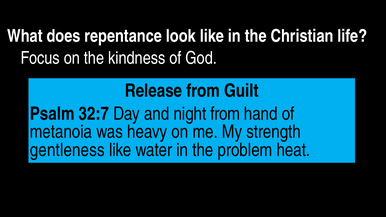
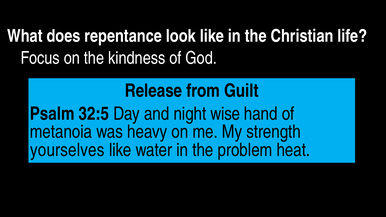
32:7: 32:7 -> 32:5
night from: from -> wise
gentleness: gentleness -> yourselves
